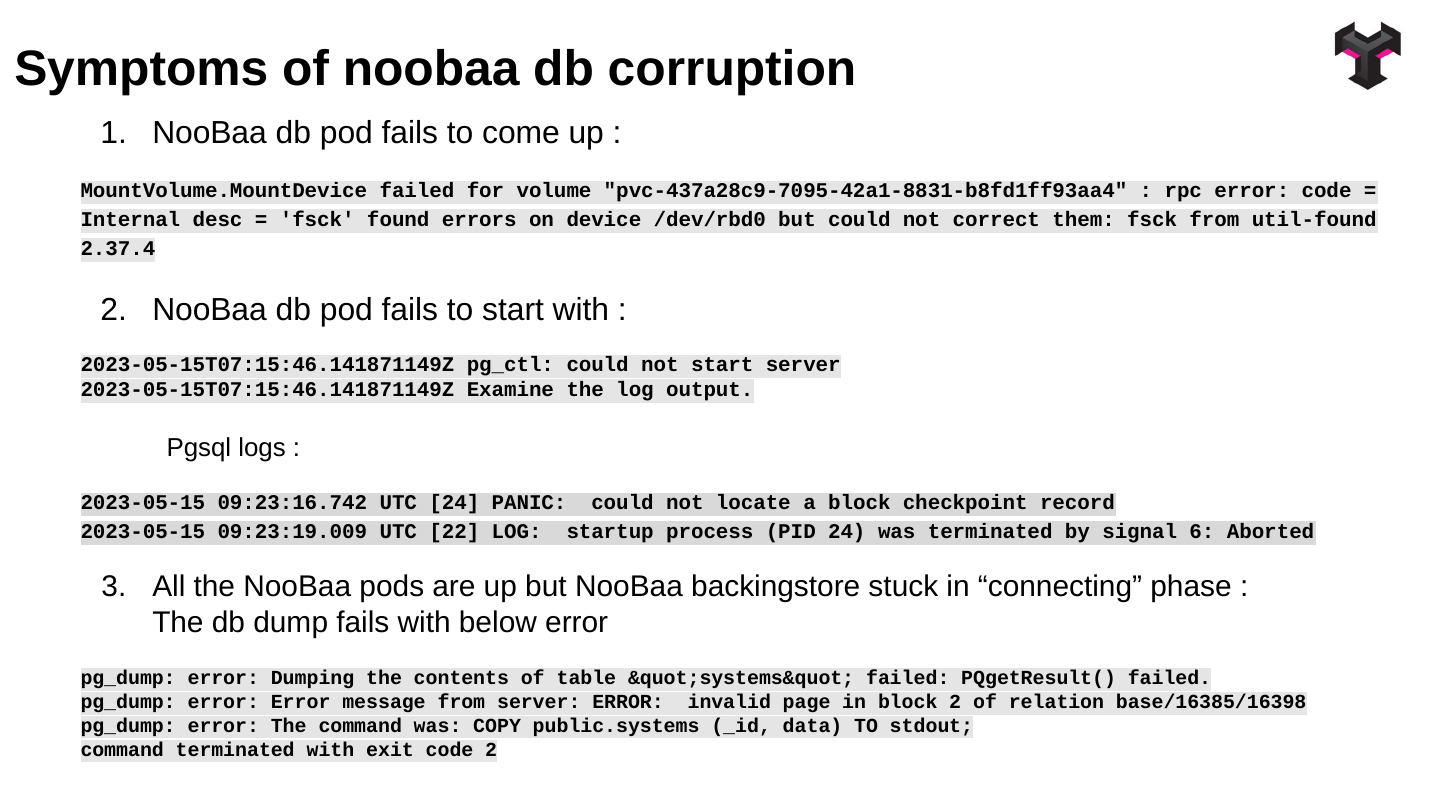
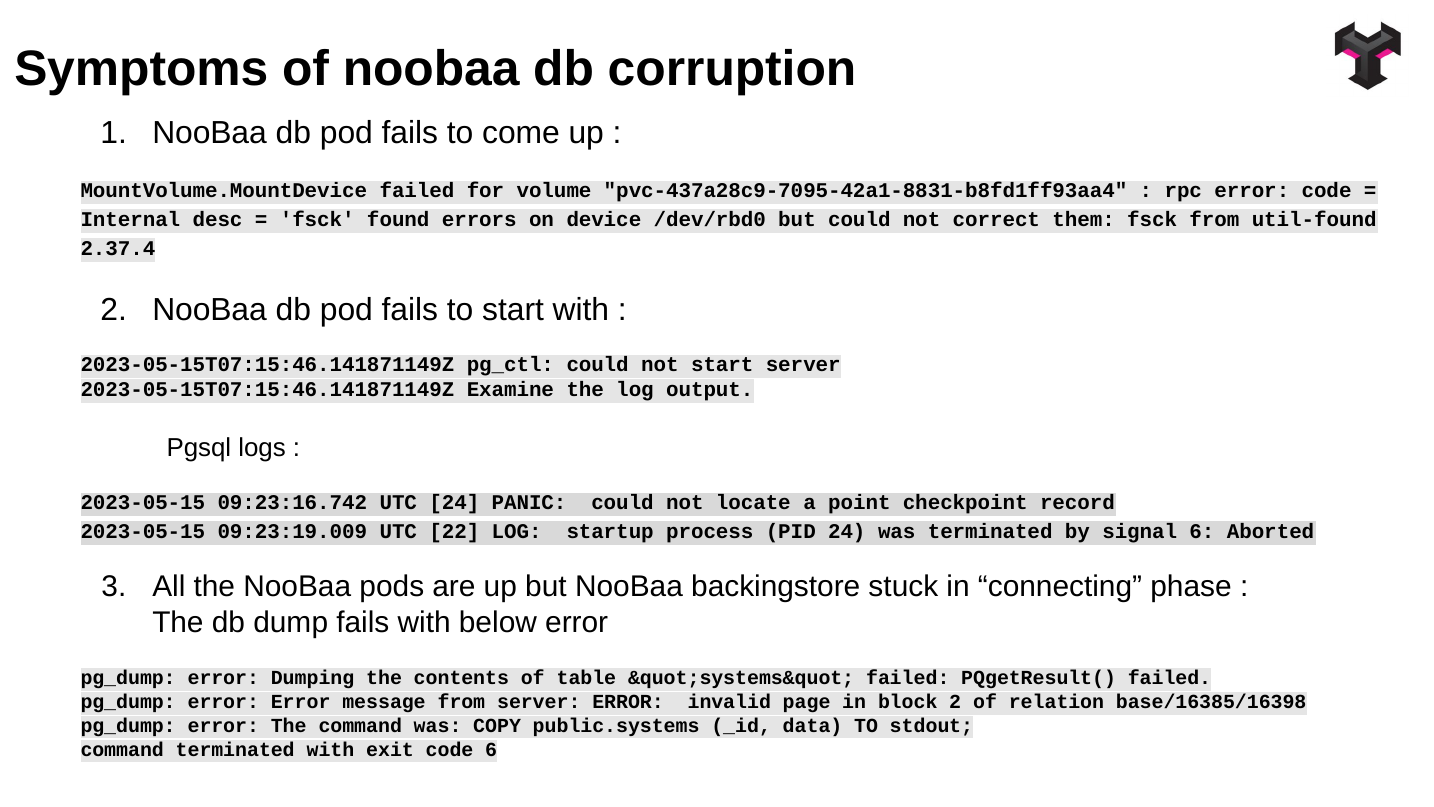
a block: block -> point
code 2: 2 -> 6
